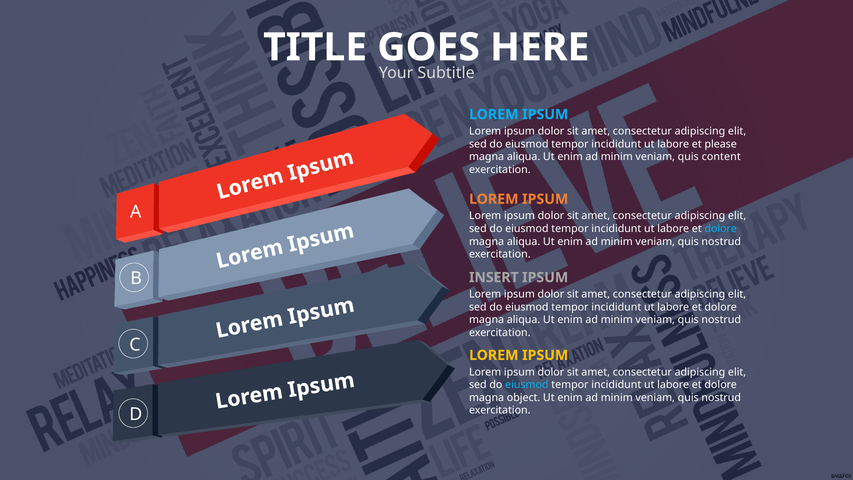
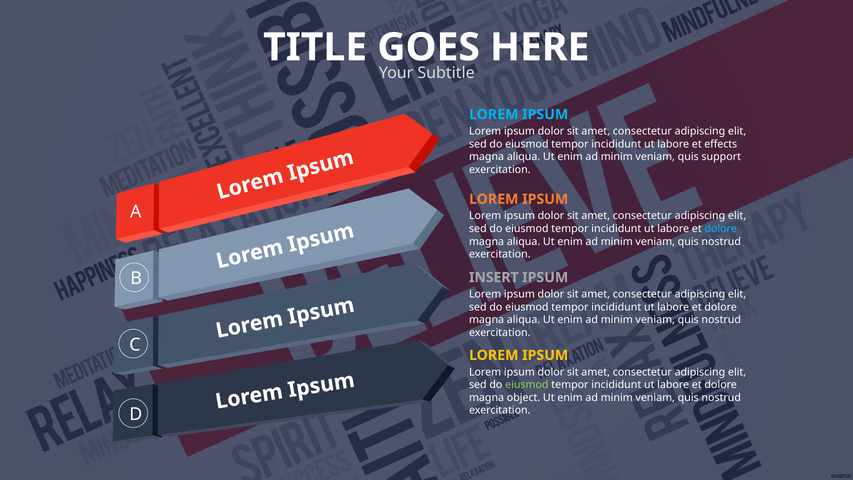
please: please -> effects
content: content -> support
eiusmod at (527, 385) colour: light blue -> light green
